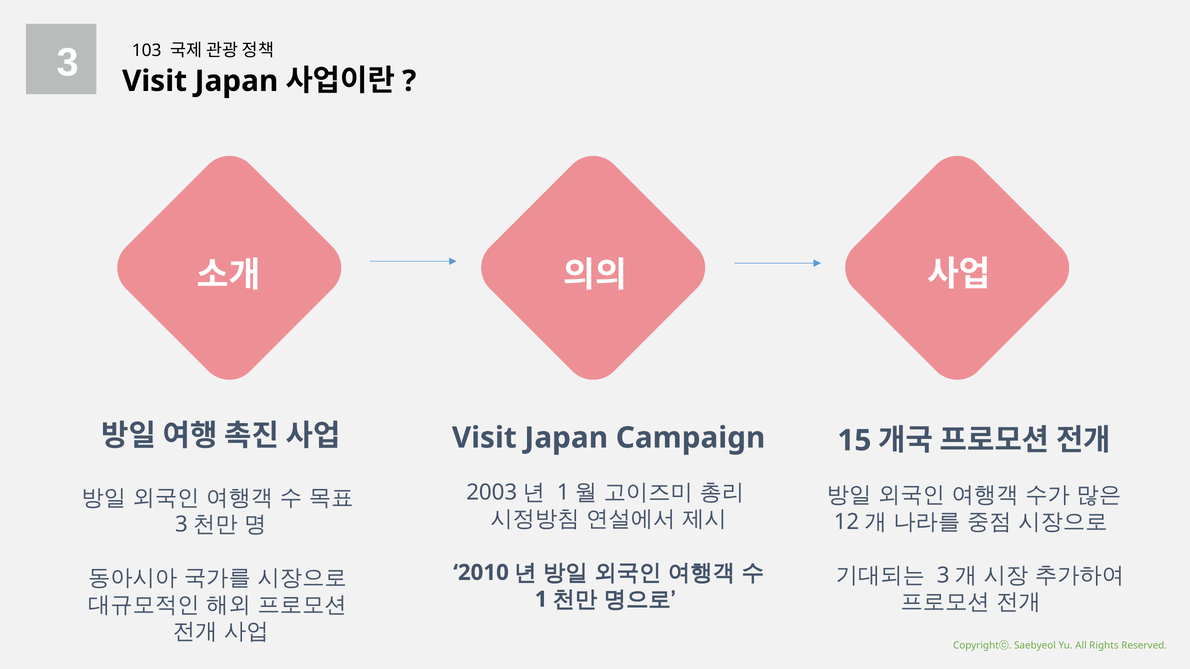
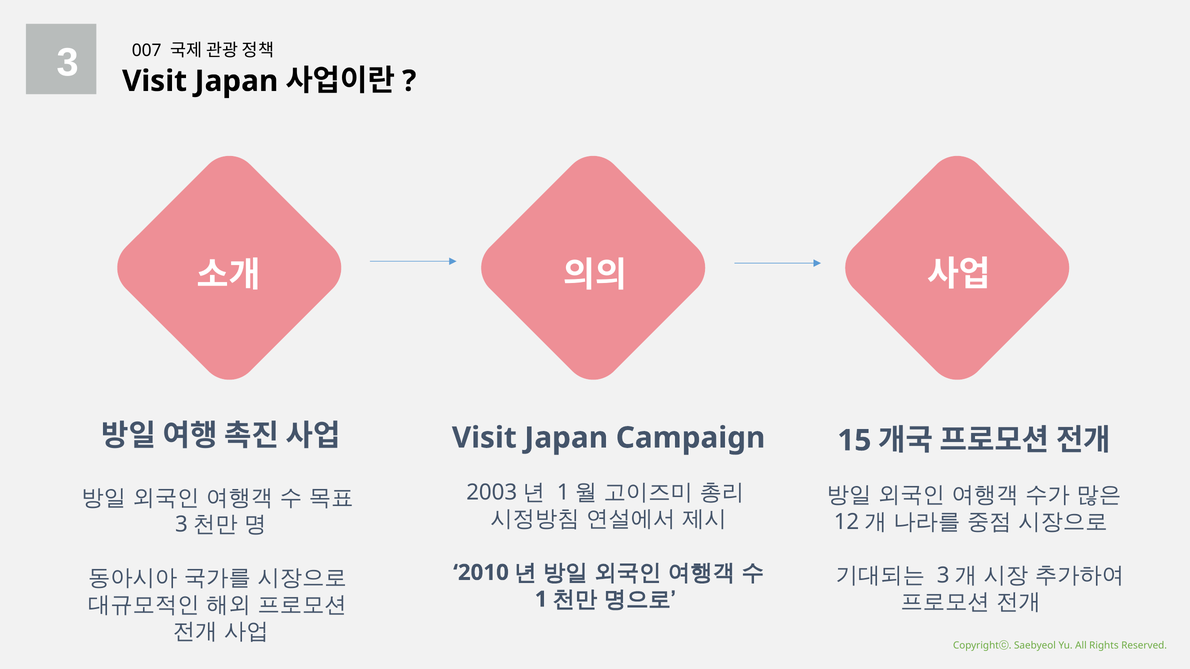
103: 103 -> 007
